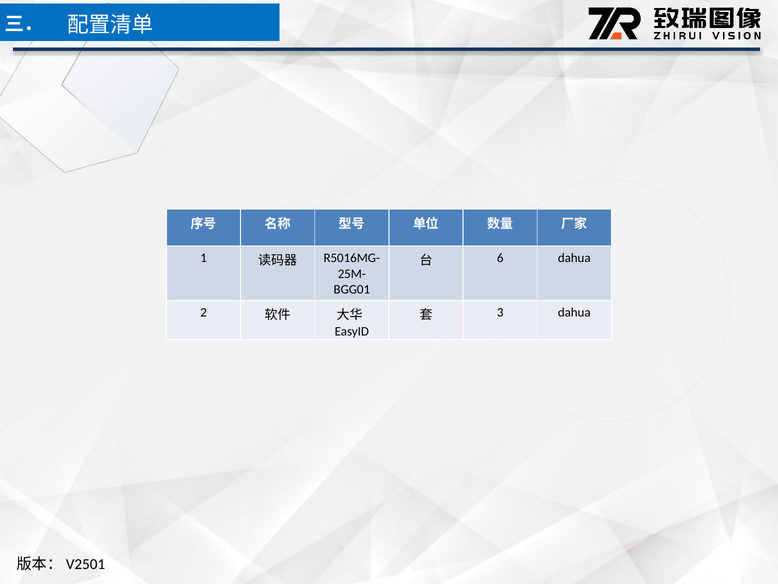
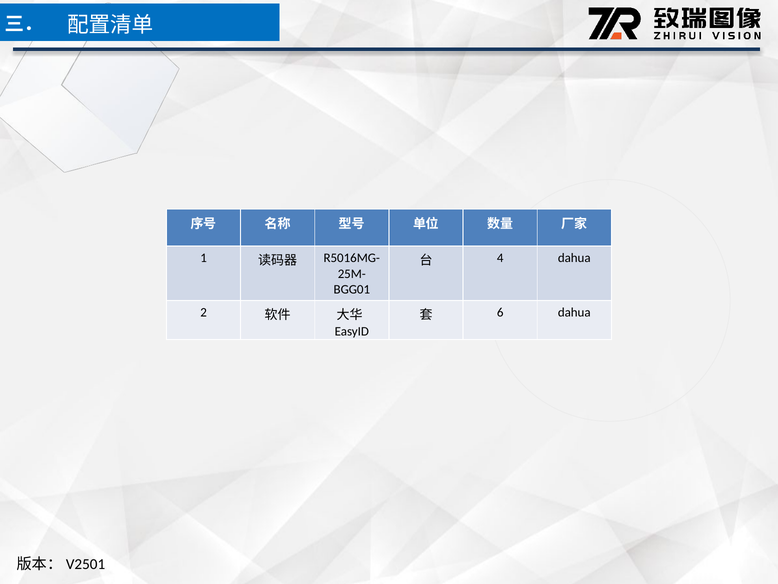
6: 6 -> 4
3: 3 -> 6
